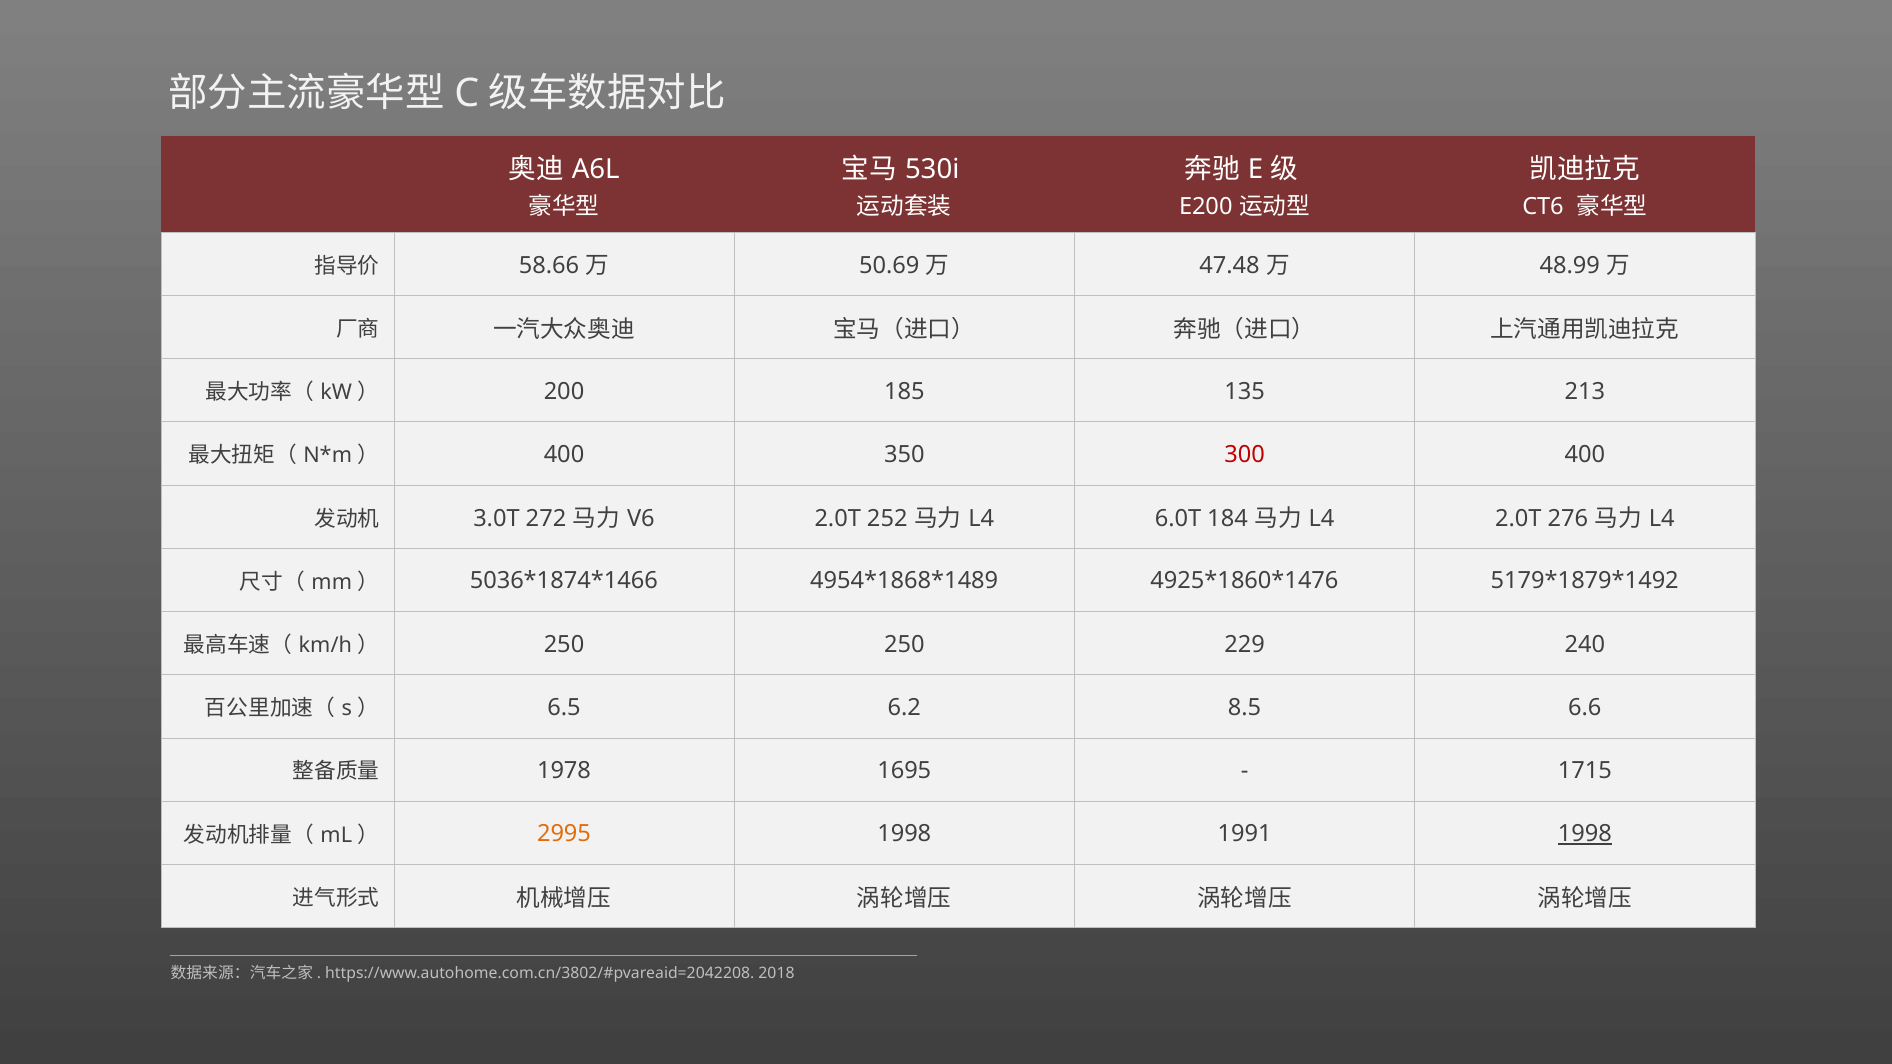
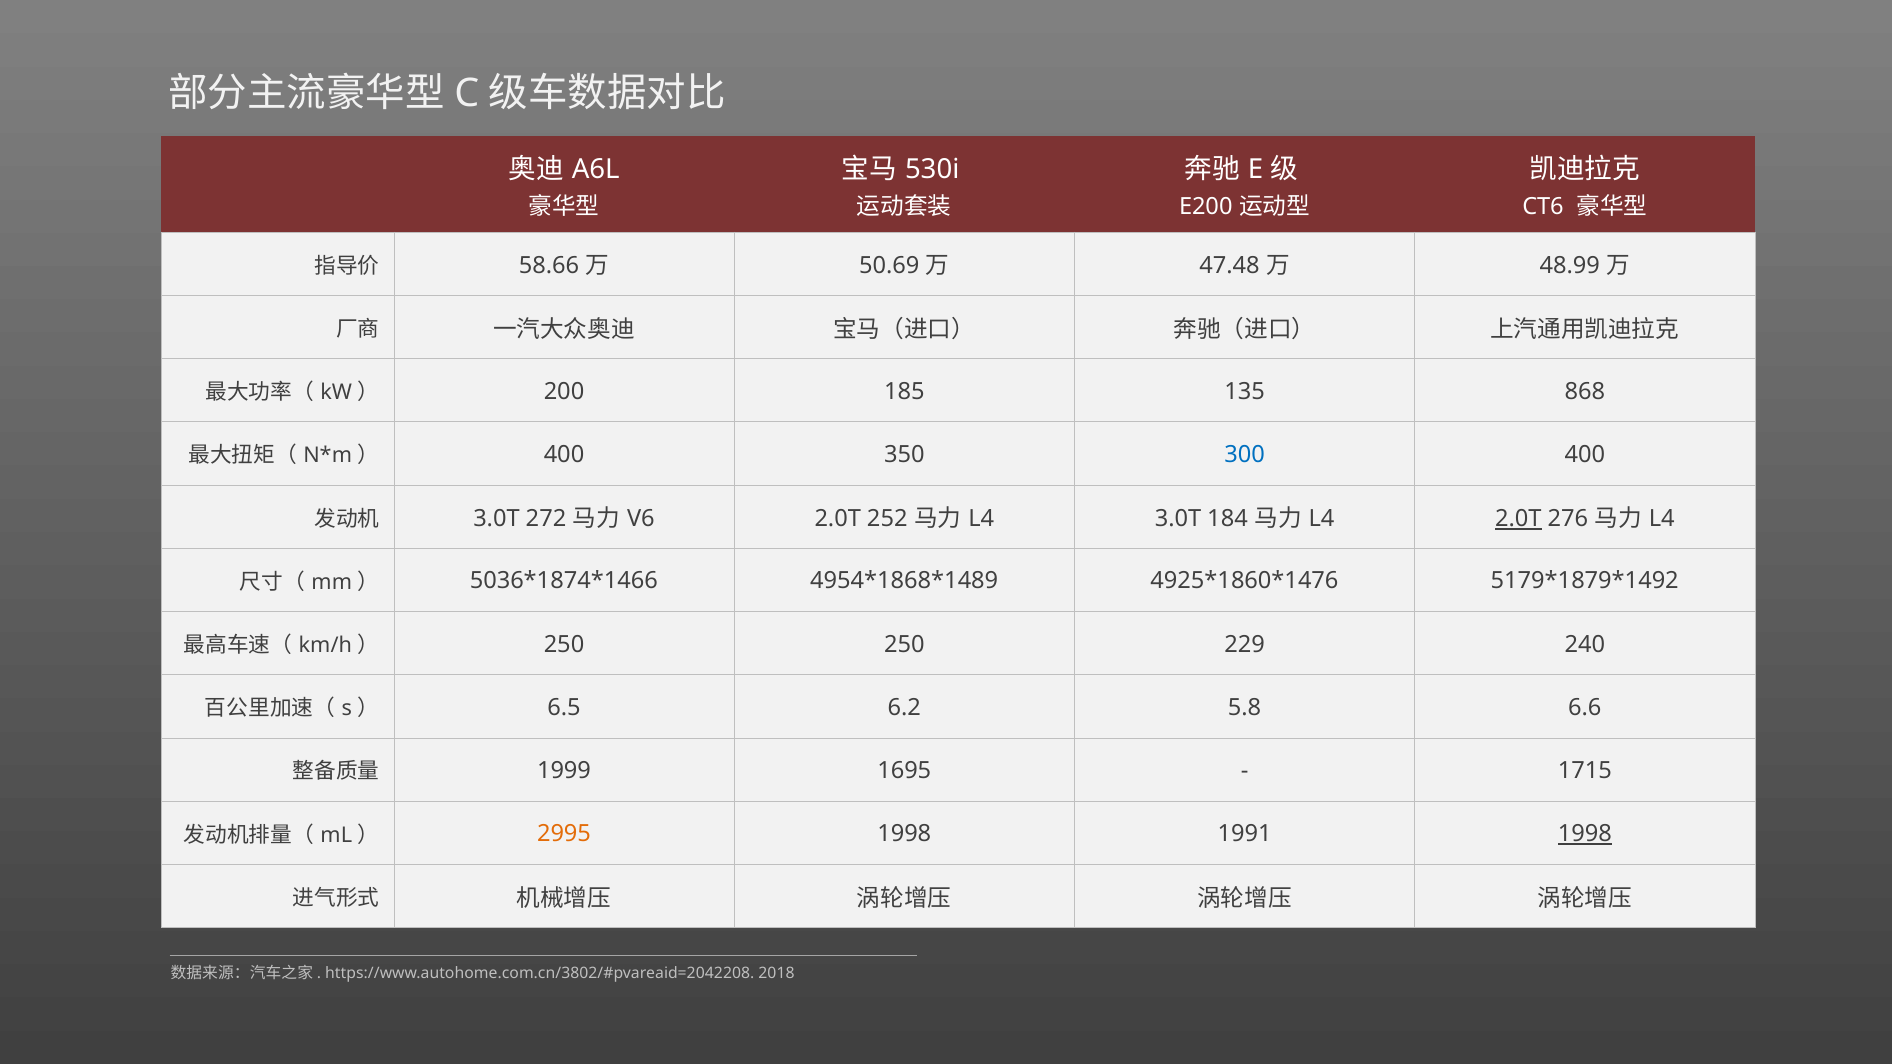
213: 213 -> 868
300 colour: red -> blue
6.0T at (1178, 519): 6.0T -> 3.0T
2.0T at (1518, 519) underline: none -> present
8.5: 8.5 -> 5.8
1978: 1978 -> 1999
